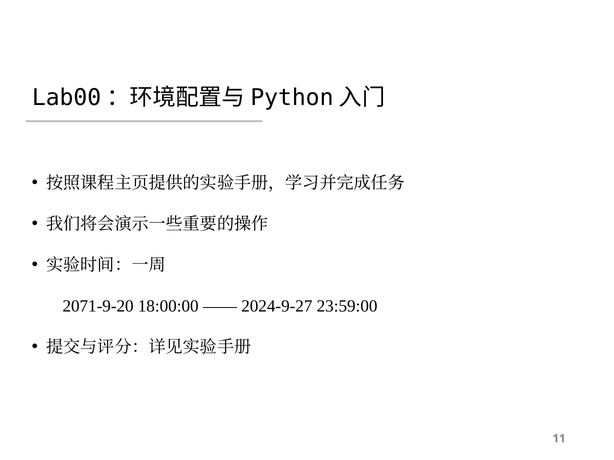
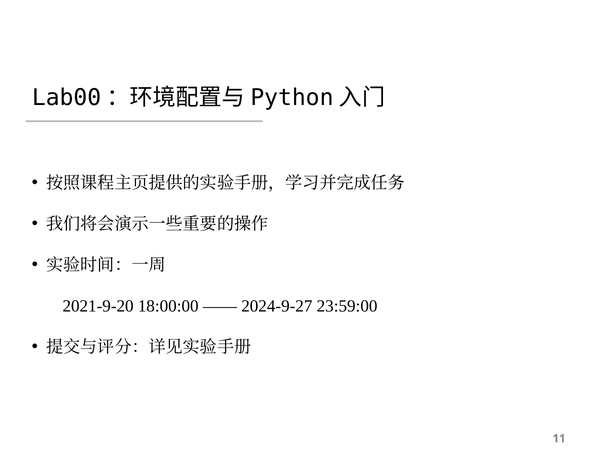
2071-9-20: 2071-9-20 -> 2021-9-20
